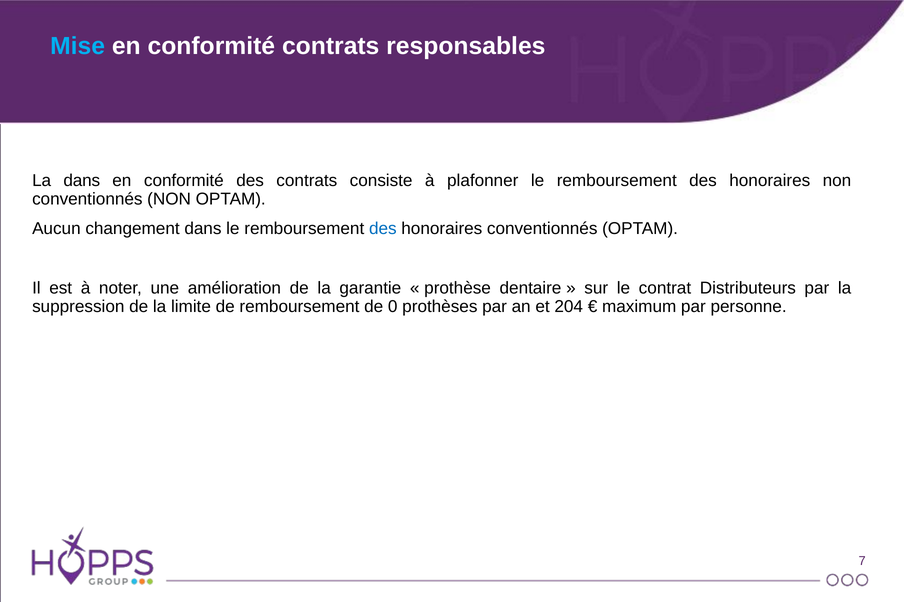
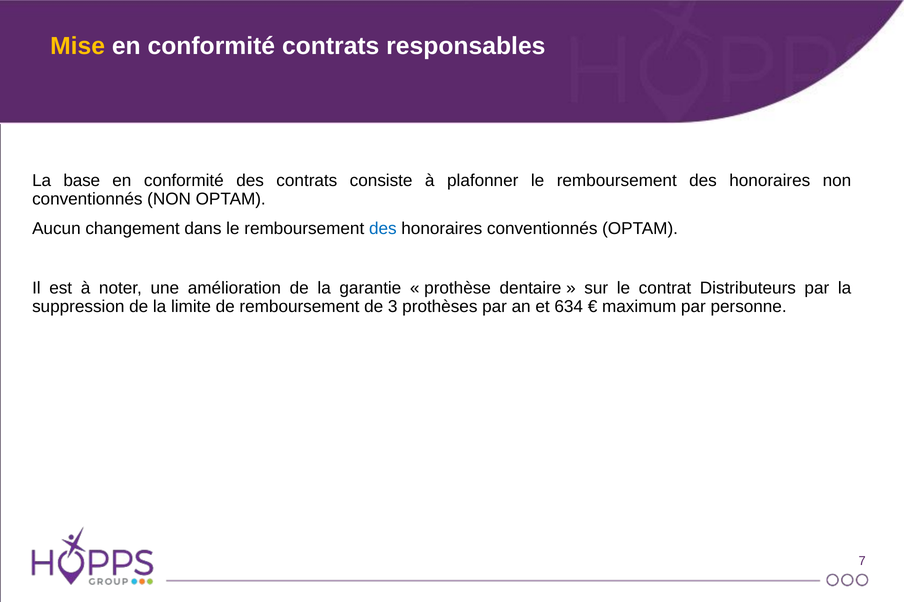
Mise colour: light blue -> yellow
La dans: dans -> base
0: 0 -> 3
204: 204 -> 634
